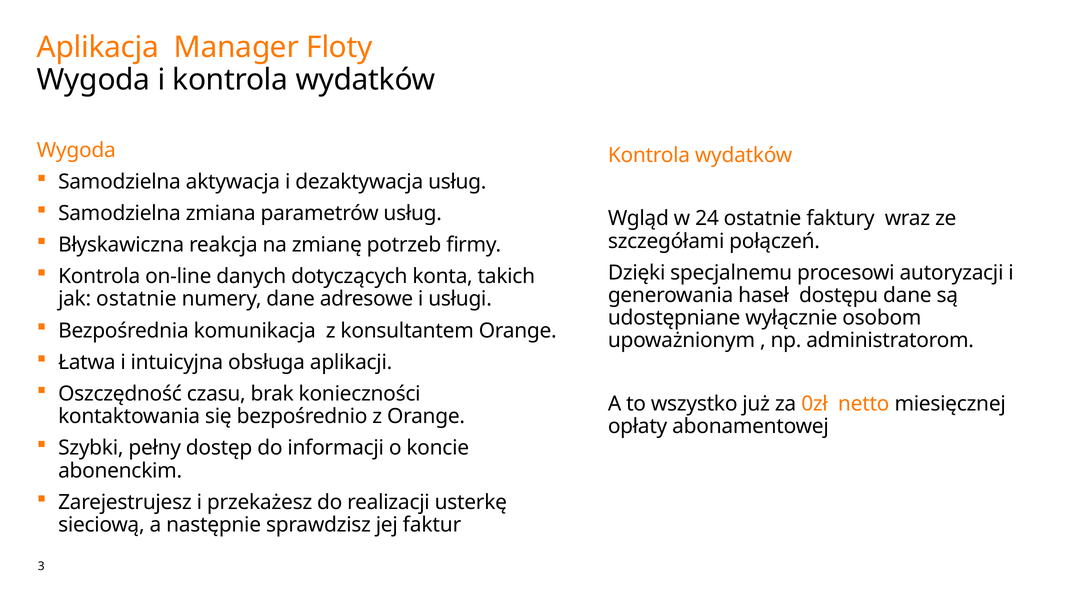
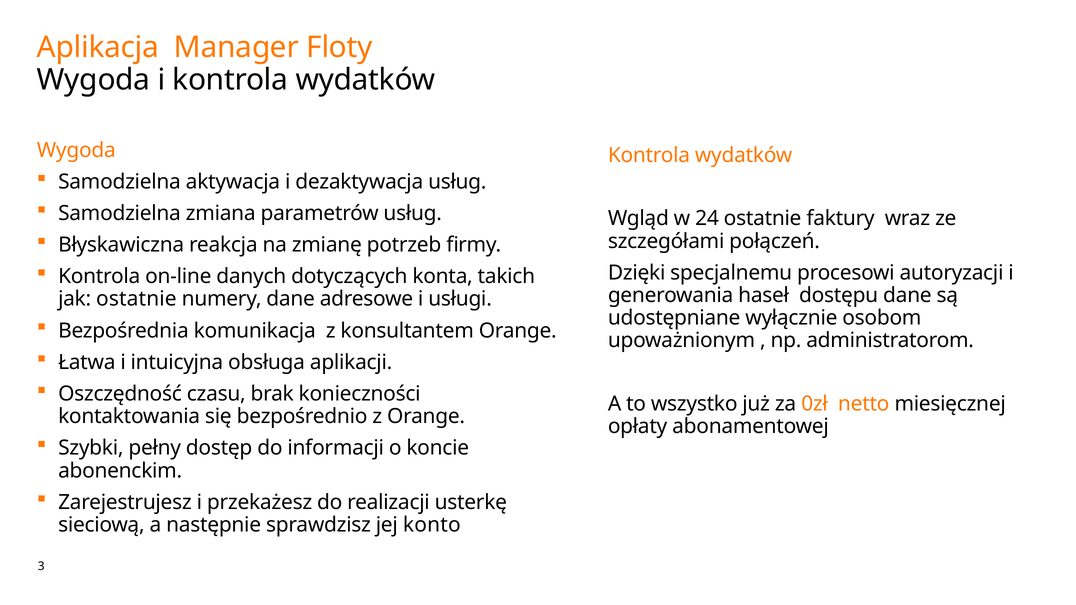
faktur: faktur -> konto
